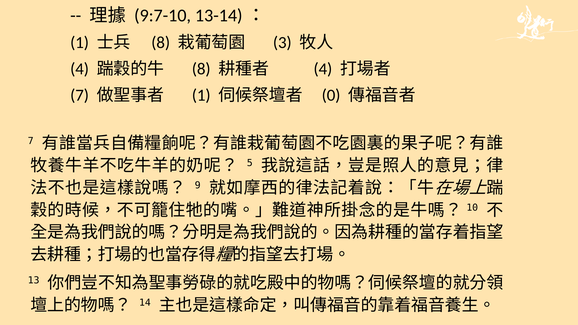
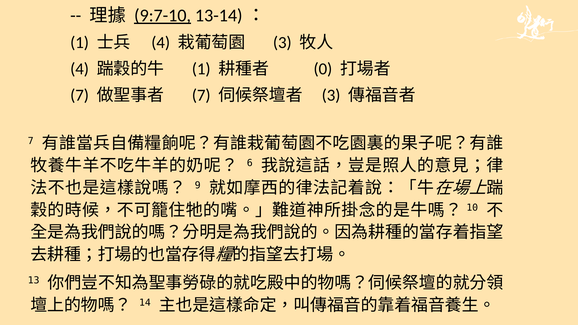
9:7-10 underline: none -> present
8 at (161, 43): 8 -> 4
8 at (201, 69): 8 -> 1
4 at (323, 69): 4 -> 0
1 at (201, 95): 1 -> 7
0 at (331, 95): 0 -> 3
5: 5 -> 6
